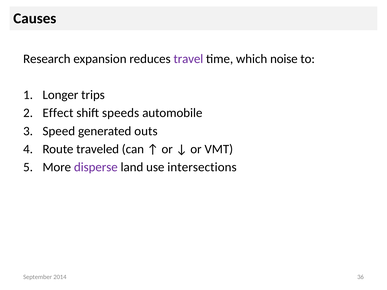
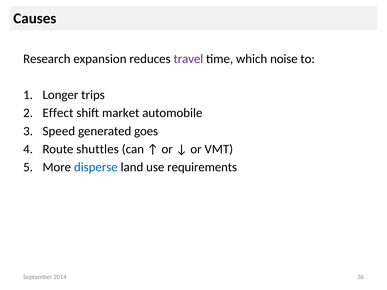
speeds: speeds -> market
outs: outs -> goes
traveled: traveled -> shuttles
disperse colour: purple -> blue
intersections: intersections -> requirements
